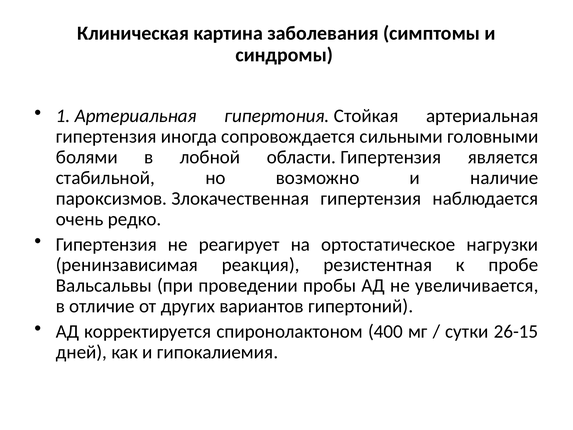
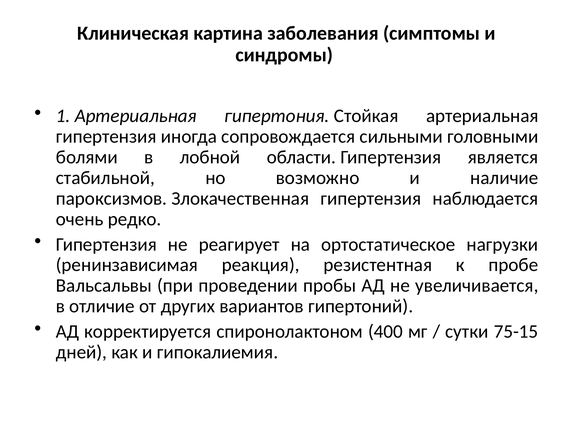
26-15: 26-15 -> 75-15
